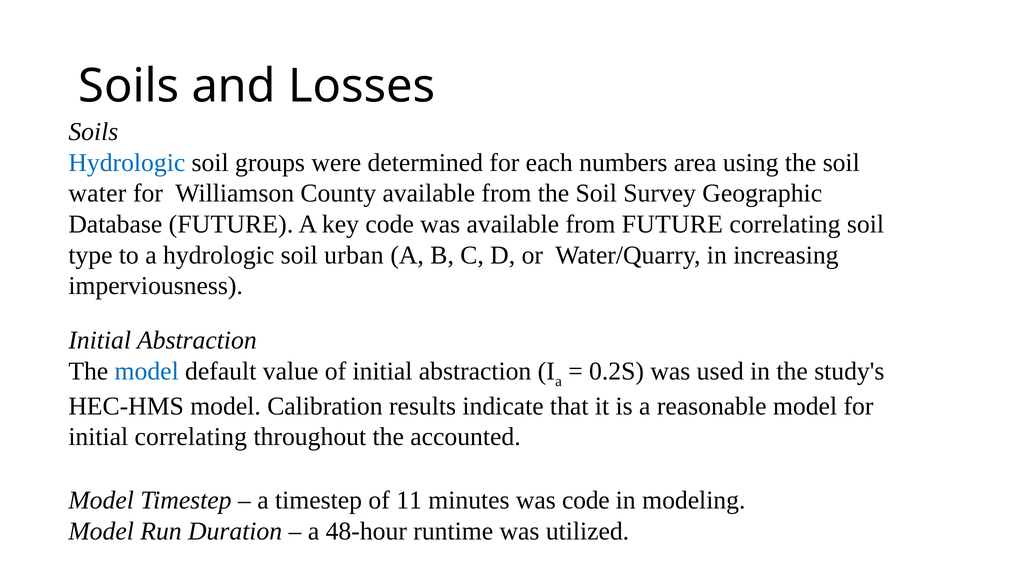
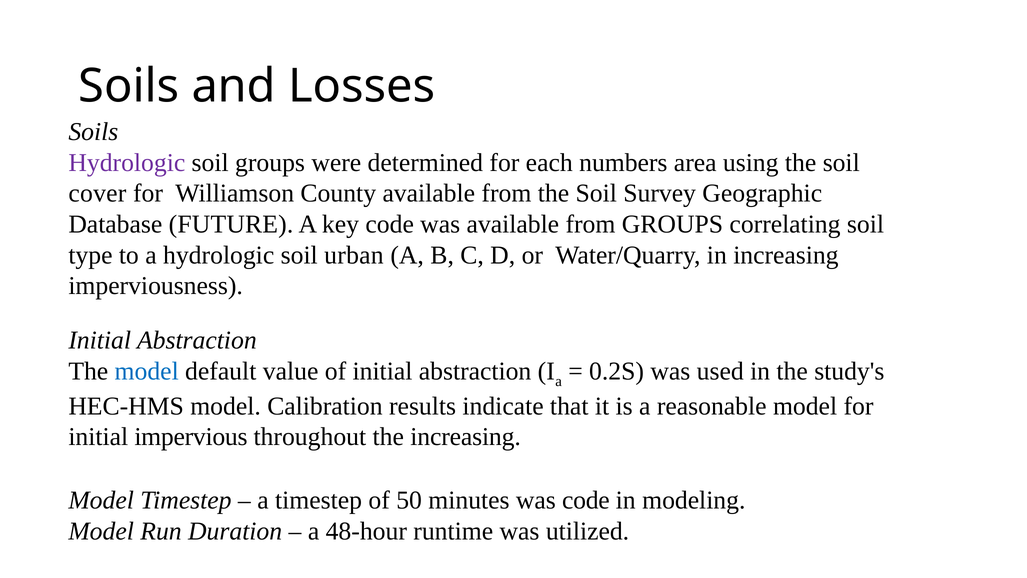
Hydrologic at (127, 163) colour: blue -> purple
water: water -> cover
from FUTURE: FUTURE -> GROUPS
initial correlating: correlating -> impervious
the accounted: accounted -> increasing
11: 11 -> 50
